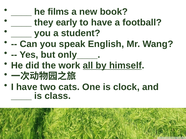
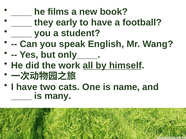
clock: clock -> name
class: class -> many
